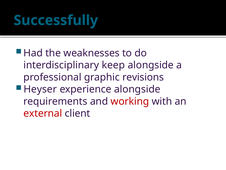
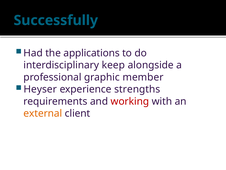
weaknesses: weaknesses -> applications
revisions: revisions -> member
experience alongside: alongside -> strengths
external colour: red -> orange
